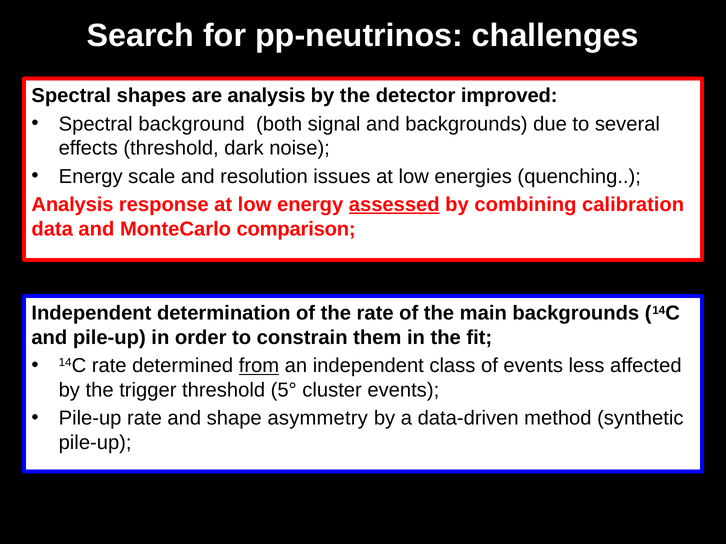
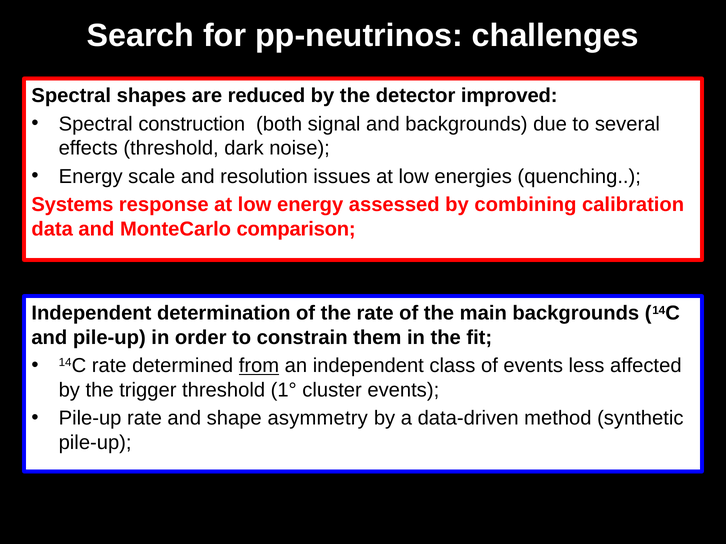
are analysis: analysis -> reduced
background: background -> construction
Analysis at (72, 205): Analysis -> Systems
assessed underline: present -> none
5°: 5° -> 1°
